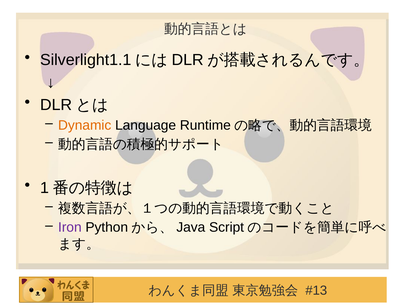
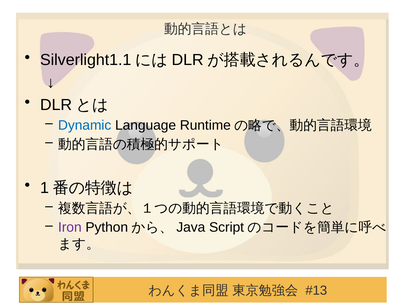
Dynamic colour: orange -> blue
